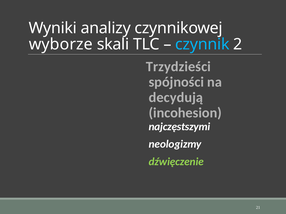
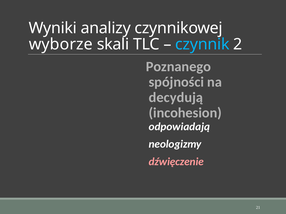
Trzydzieści: Trzydzieści -> Poznanego
najczęstszymi: najczęstszymi -> odpowiadają
dźwięczenie colour: light green -> pink
